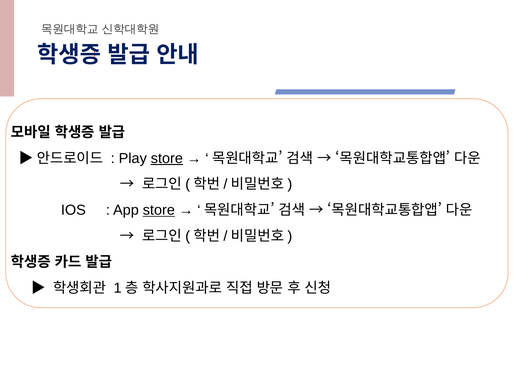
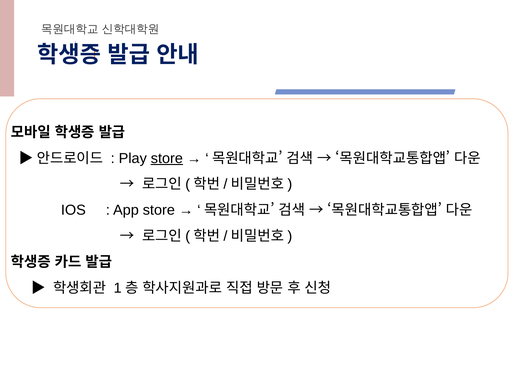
store at (159, 210) underline: present -> none
